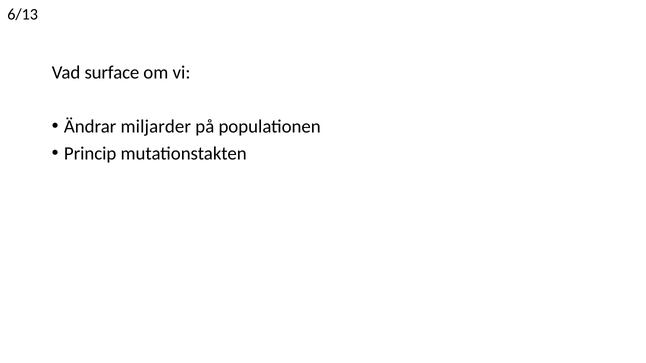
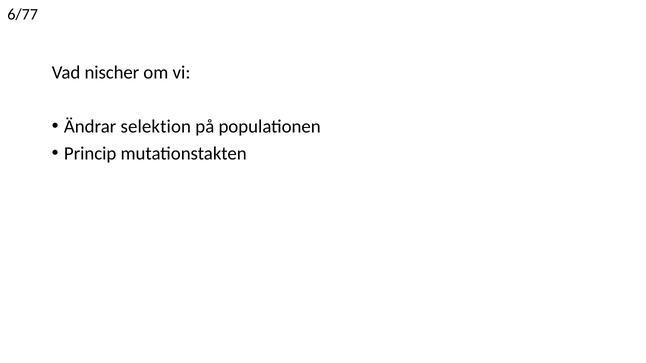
6/13: 6/13 -> 6/77
surface: surface -> nischer
miljarder: miljarder -> selektion
